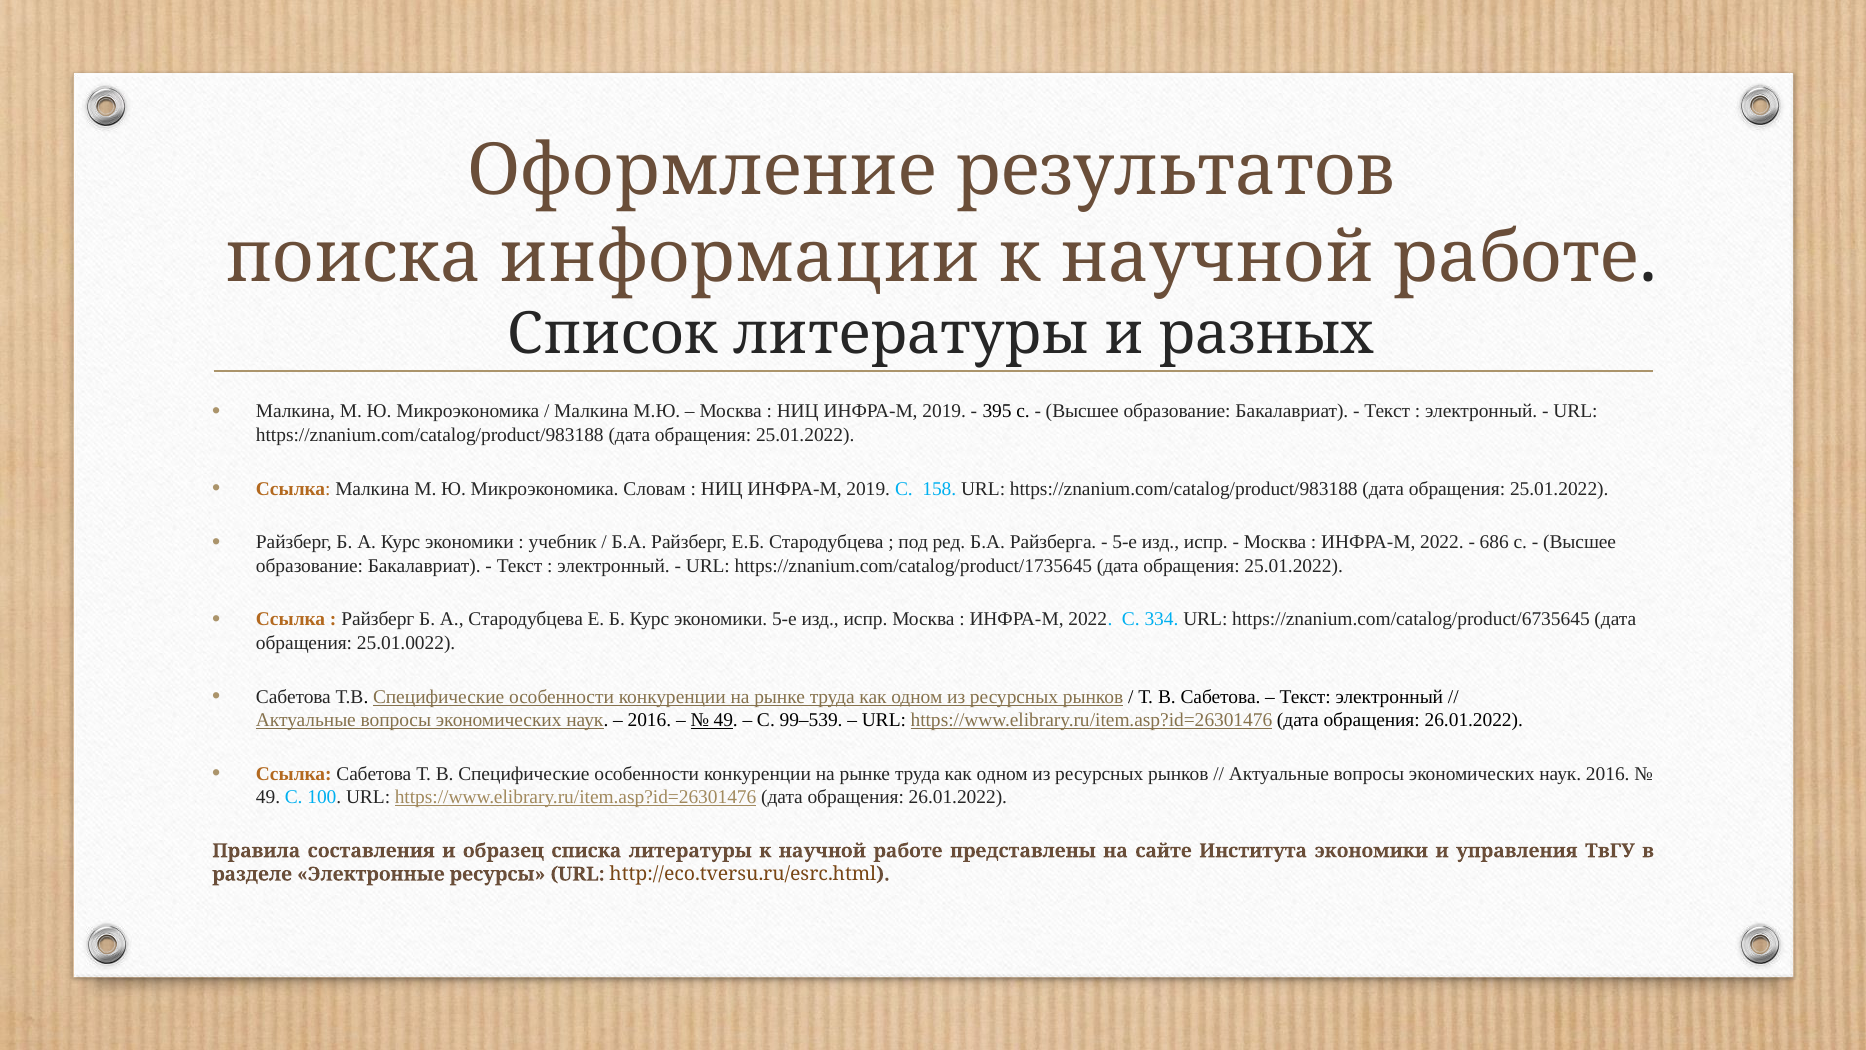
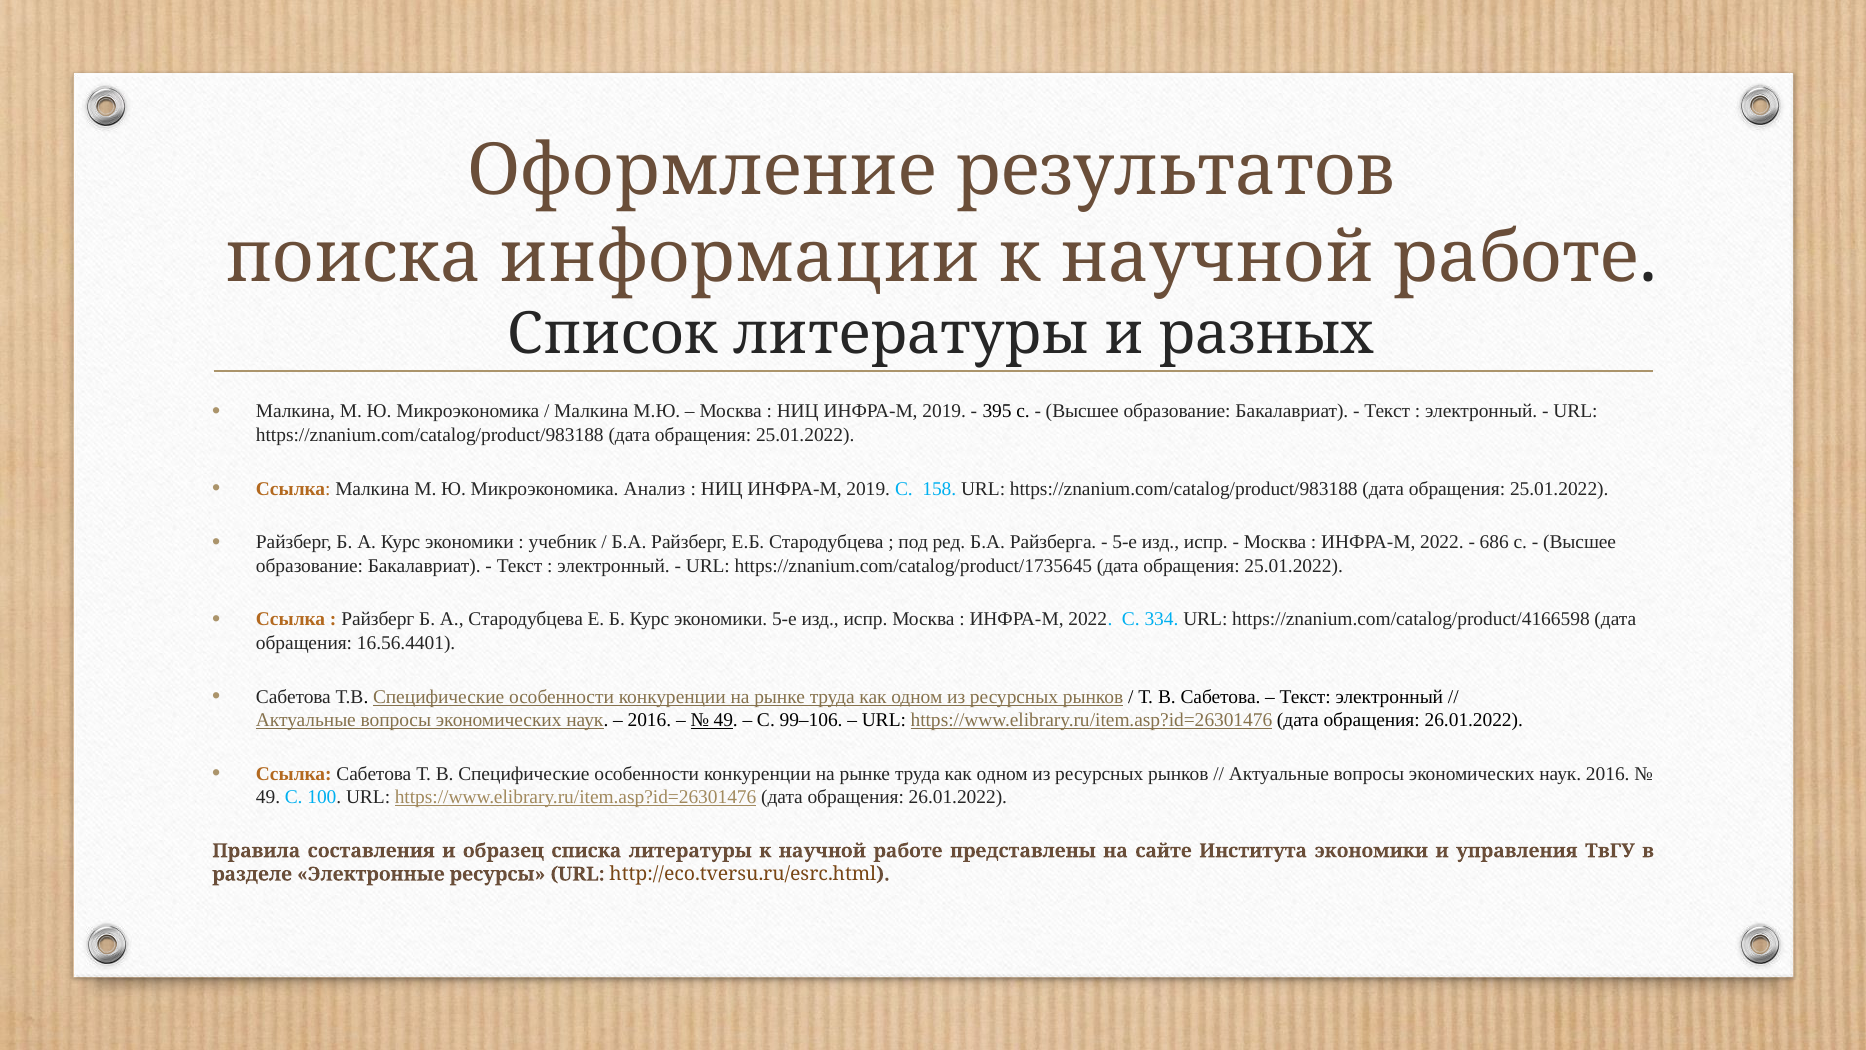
Словам: Словам -> Анализ
https://znanium.com/catalog/product/6735645: https://znanium.com/catalog/product/6735645 -> https://znanium.com/catalog/product/4166598
25.01.0022: 25.01.0022 -> 16.56.4401
99–539: 99–539 -> 99–106
